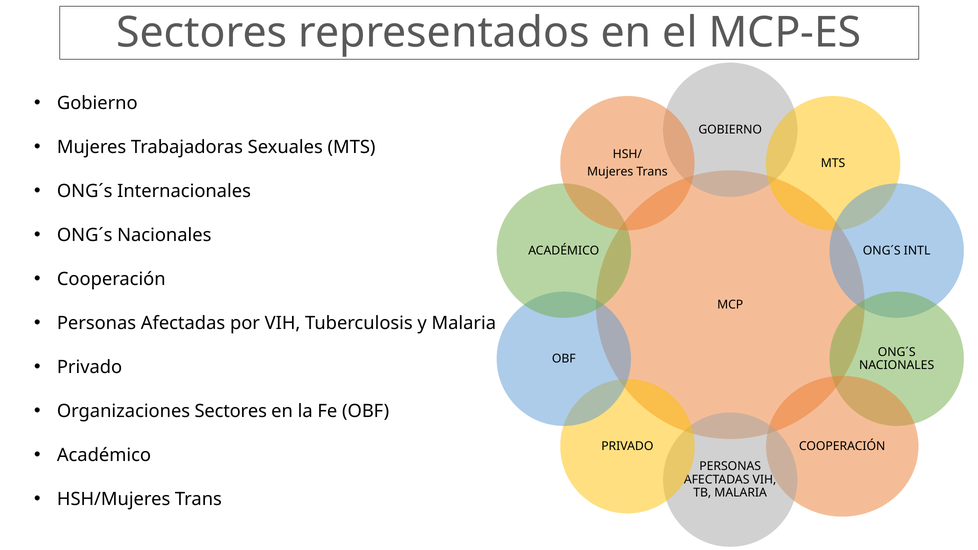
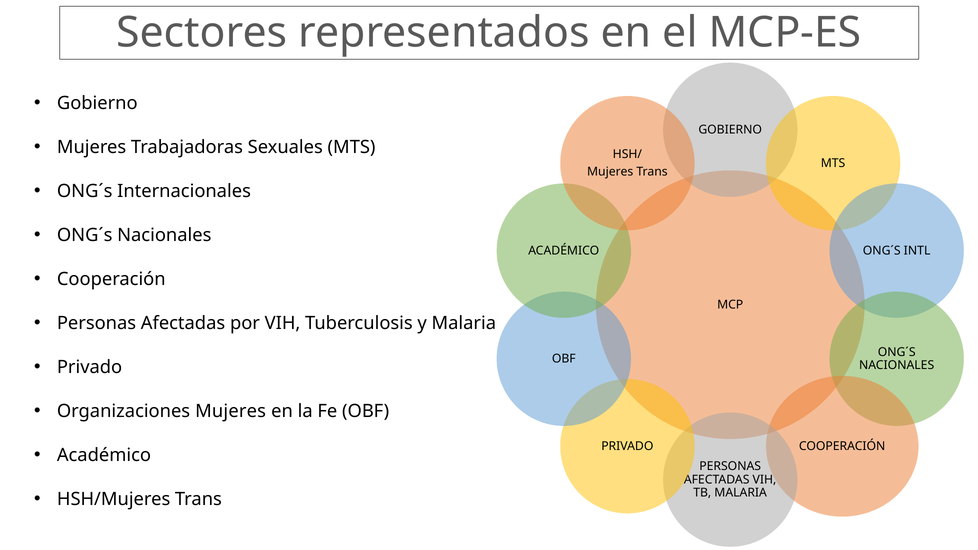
Organizaciones Sectores: Sectores -> Mujeres
